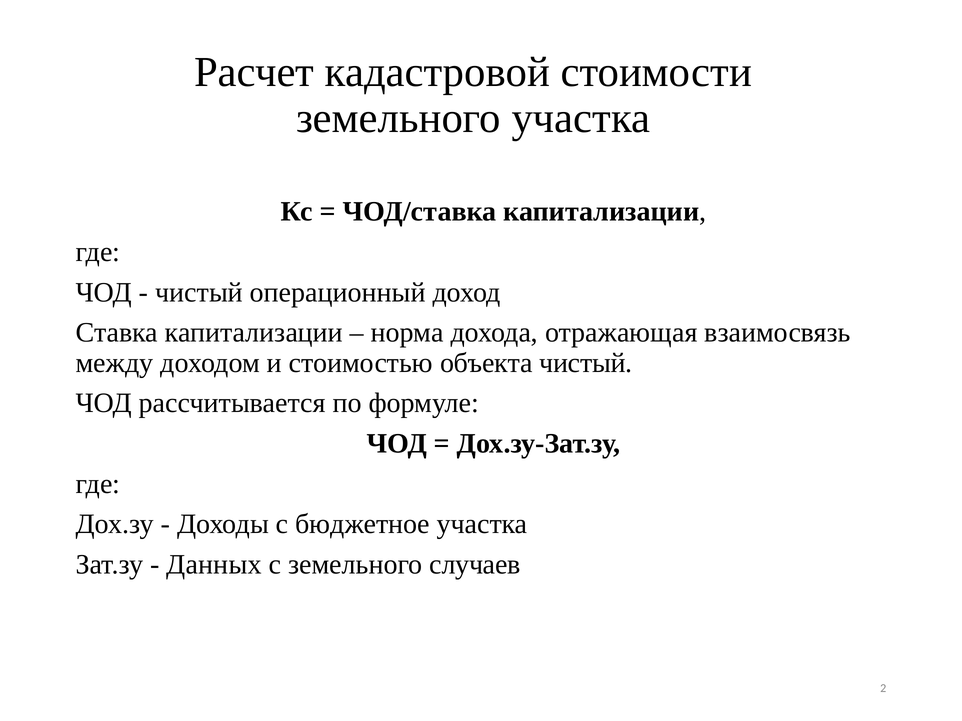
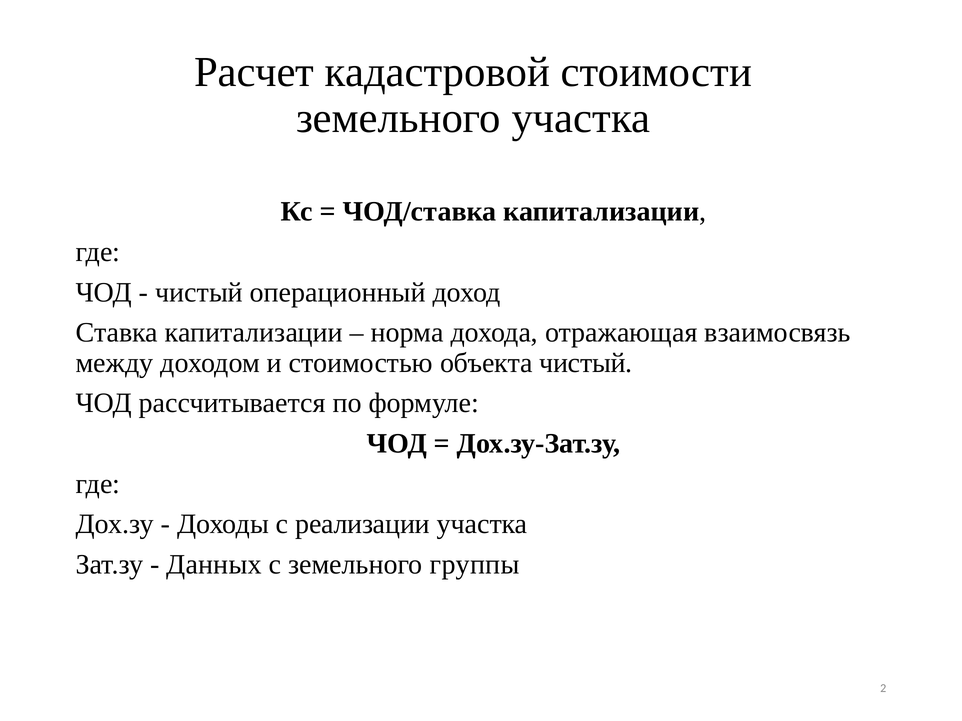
бюджетное: бюджетное -> реализации
случаев: случаев -> группы
